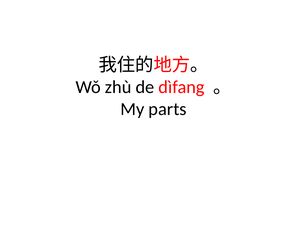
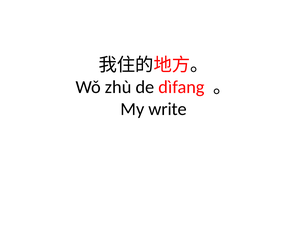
parts: parts -> write
